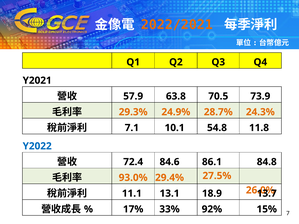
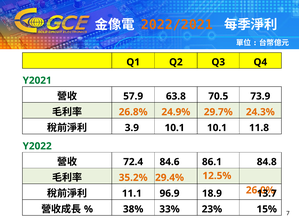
Y2021 colour: black -> green
29.3%: 29.3% -> 26.8%
28.7%: 28.7% -> 29.7%
7.1: 7.1 -> 3.9
10.1 54.8: 54.8 -> 10.1
Y2022 colour: blue -> green
93.0%: 93.0% -> 35.2%
27.5%: 27.5% -> 12.5%
13.1: 13.1 -> 96.9
17%: 17% -> 38%
92%: 92% -> 23%
